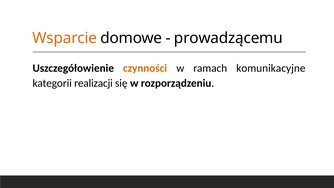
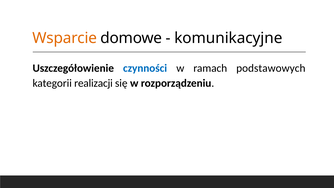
prowadzącemu: prowadzącemu -> komunikacyjne
czynności colour: orange -> blue
komunikacyjne: komunikacyjne -> podstawowych
